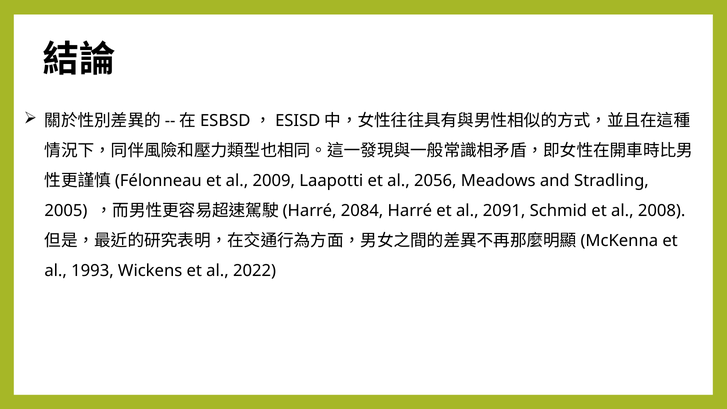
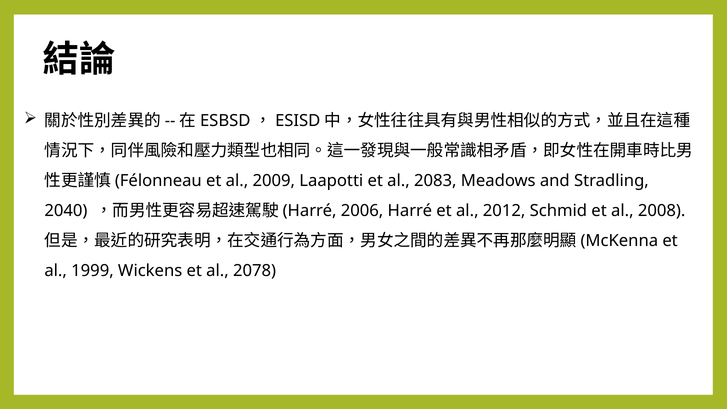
2056: 2056 -> 2083
2005: 2005 -> 2040
2084: 2084 -> 2006
2091: 2091 -> 2012
1993: 1993 -> 1999
2022: 2022 -> 2078
